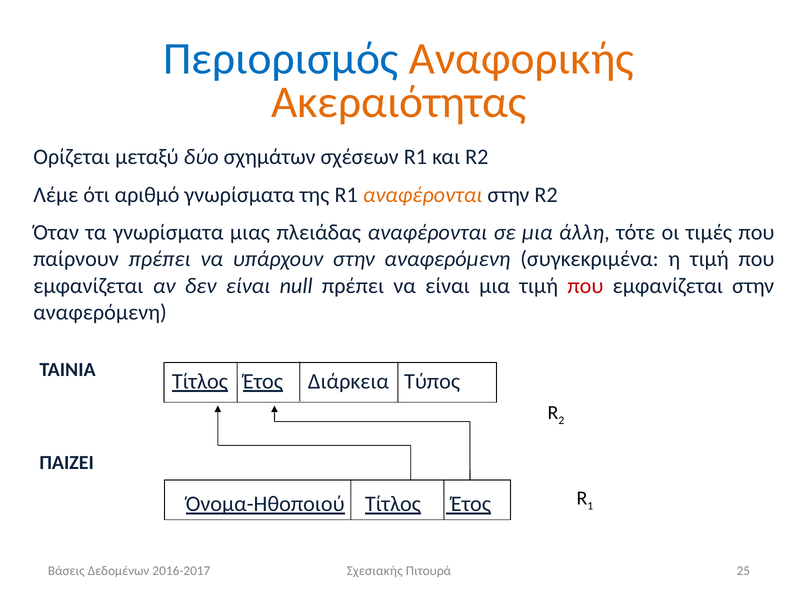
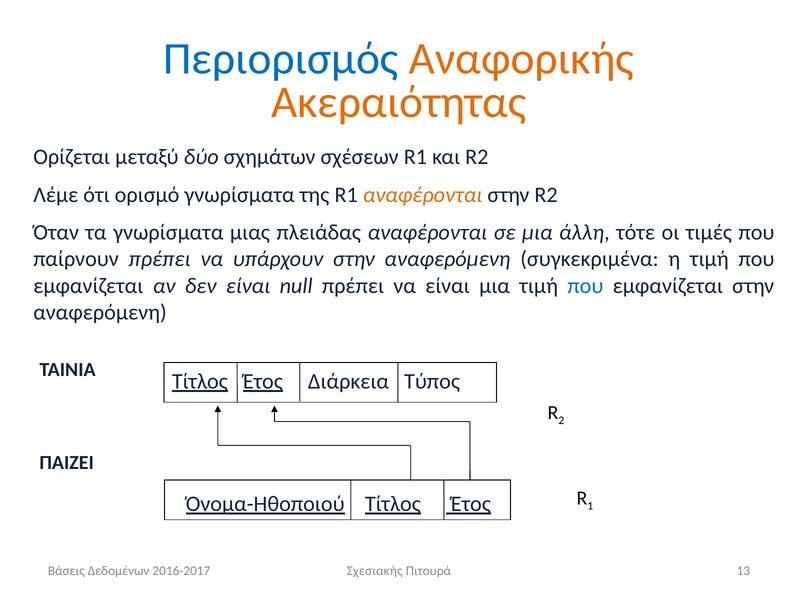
αριθμό: αριθμό -> ορισμό
που at (585, 286) colour: red -> blue
25: 25 -> 13
